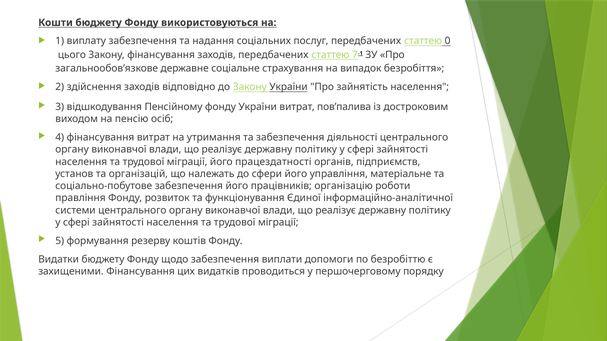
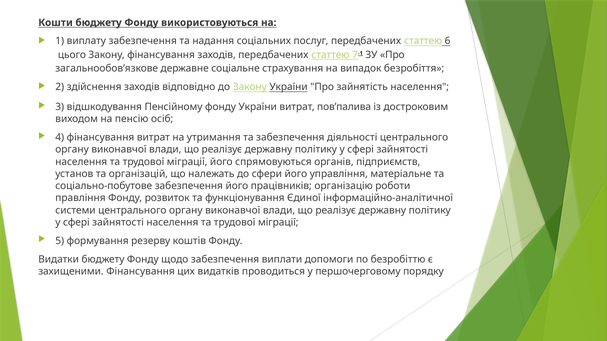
0: 0 -> 6
працездатності: працездатності -> спрямовуються
